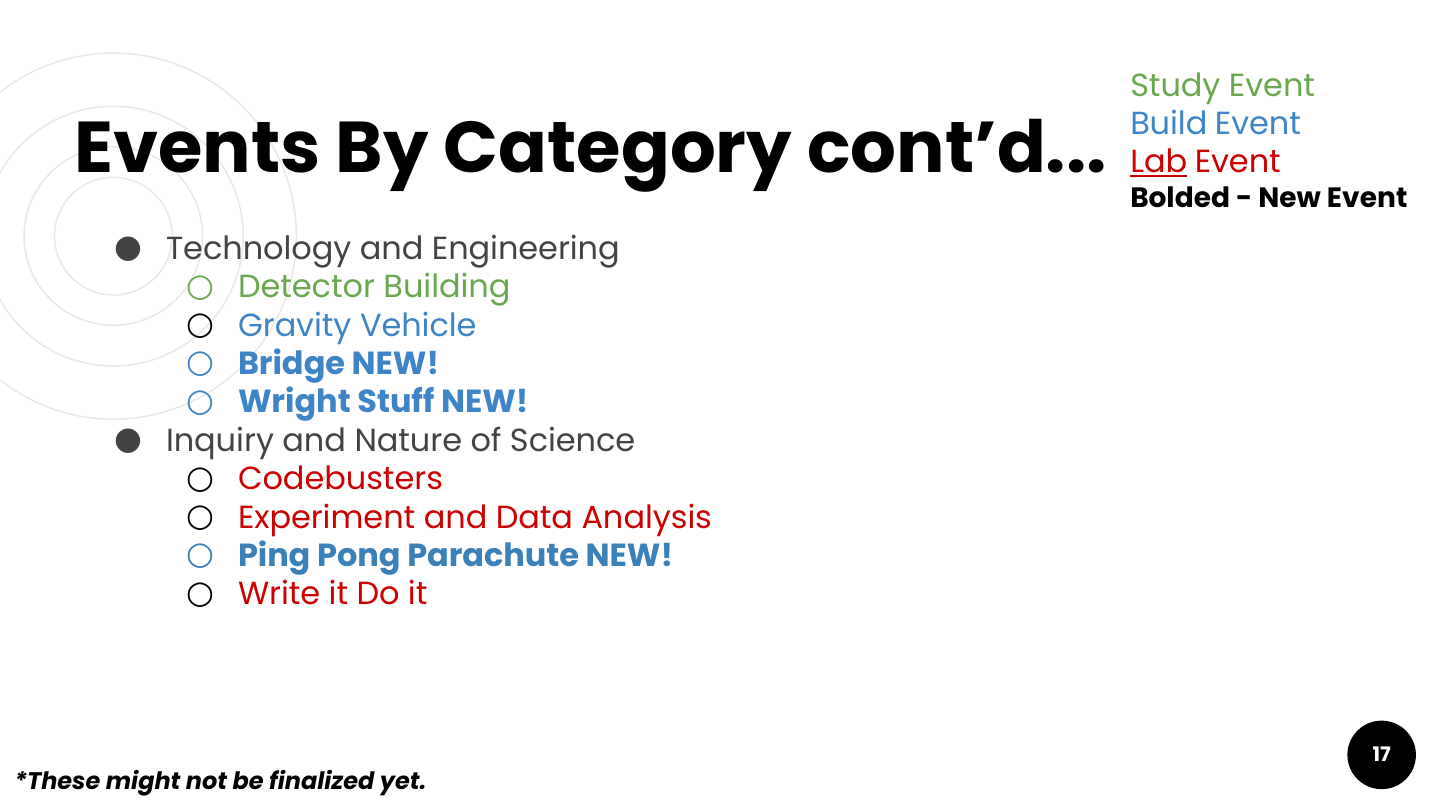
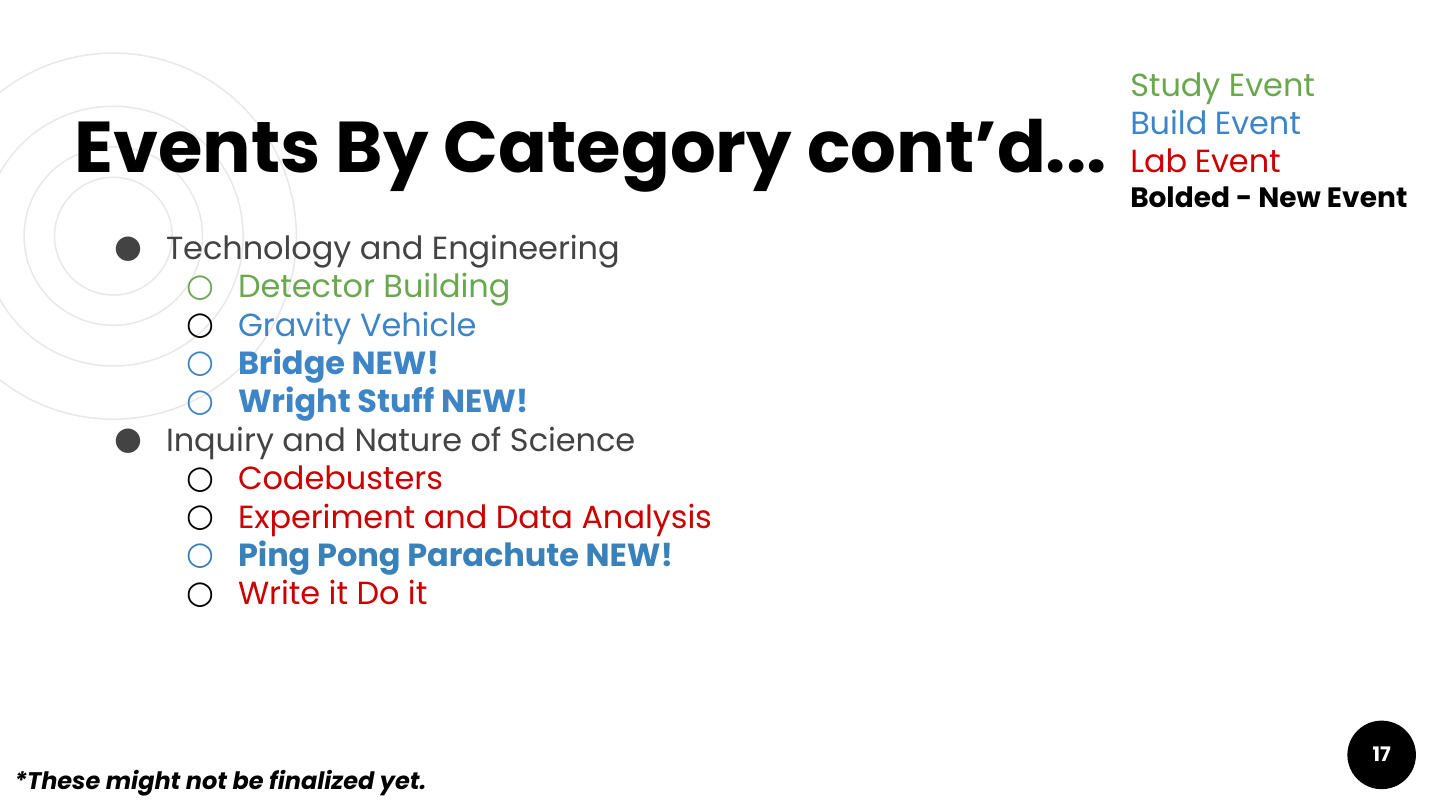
Lab underline: present -> none
